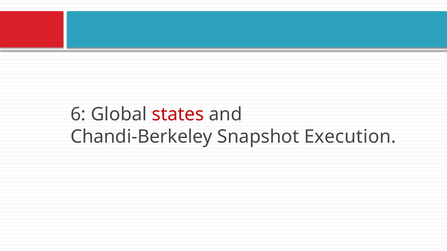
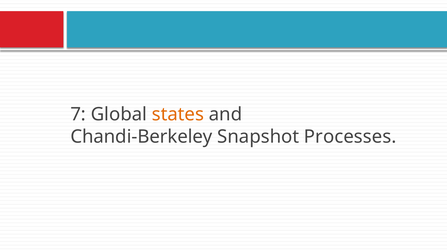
6: 6 -> 7
states colour: red -> orange
Execution: Execution -> Processes
